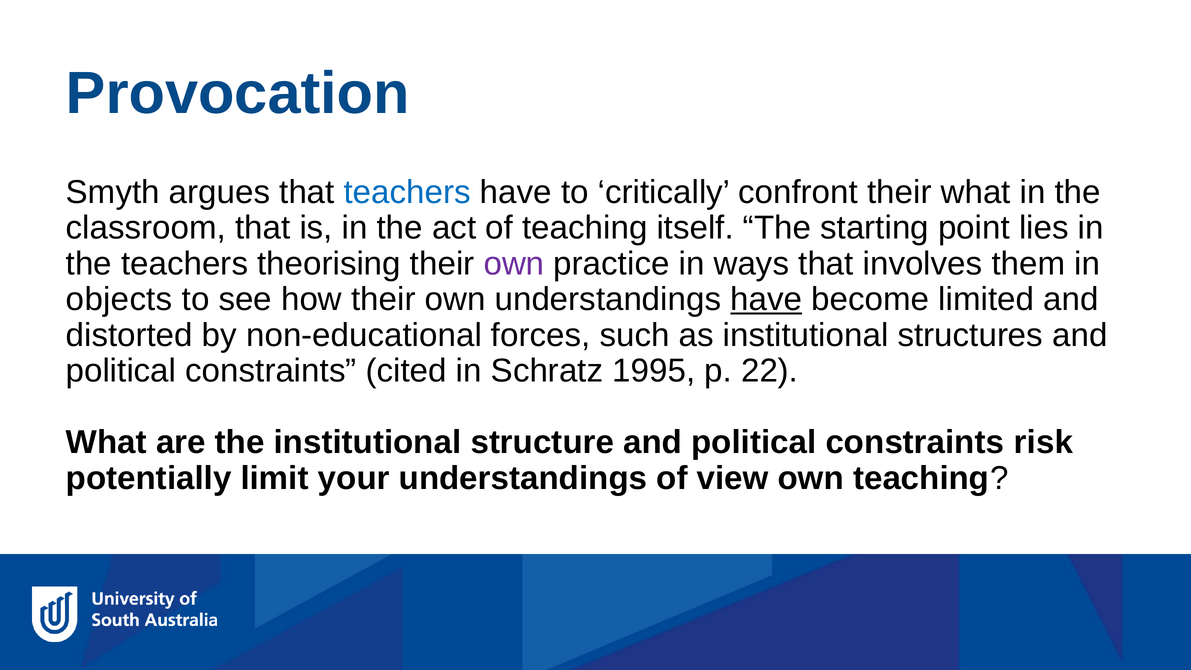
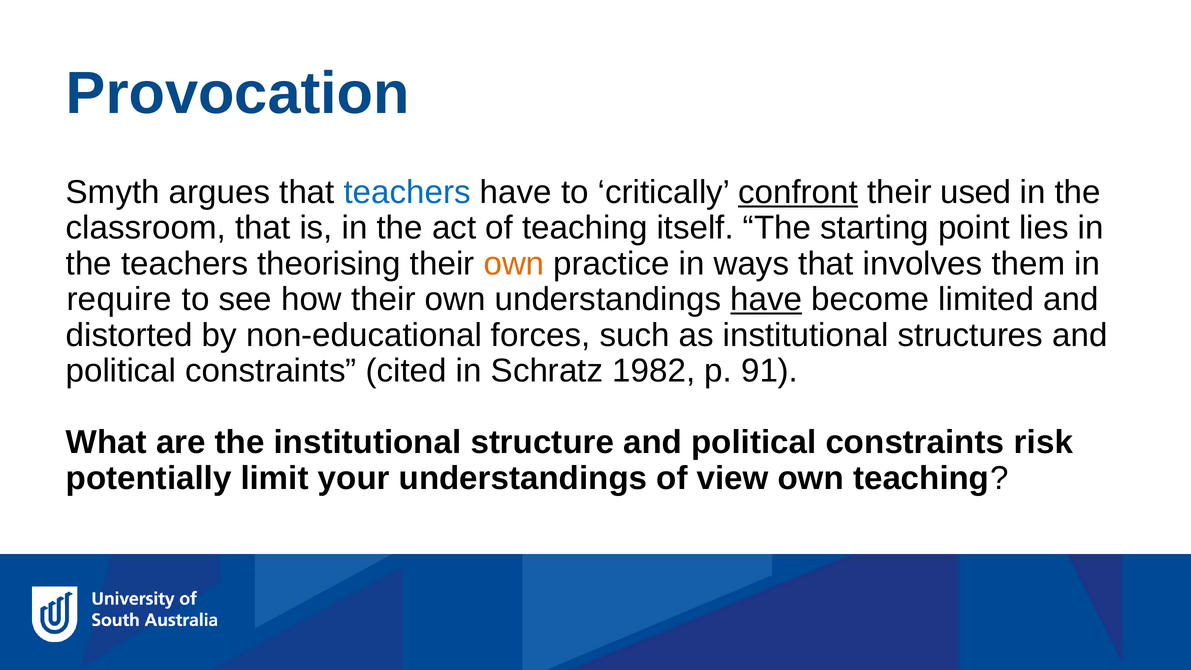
confront underline: none -> present
their what: what -> used
own at (514, 264) colour: purple -> orange
objects: objects -> require
1995: 1995 -> 1982
22: 22 -> 91
